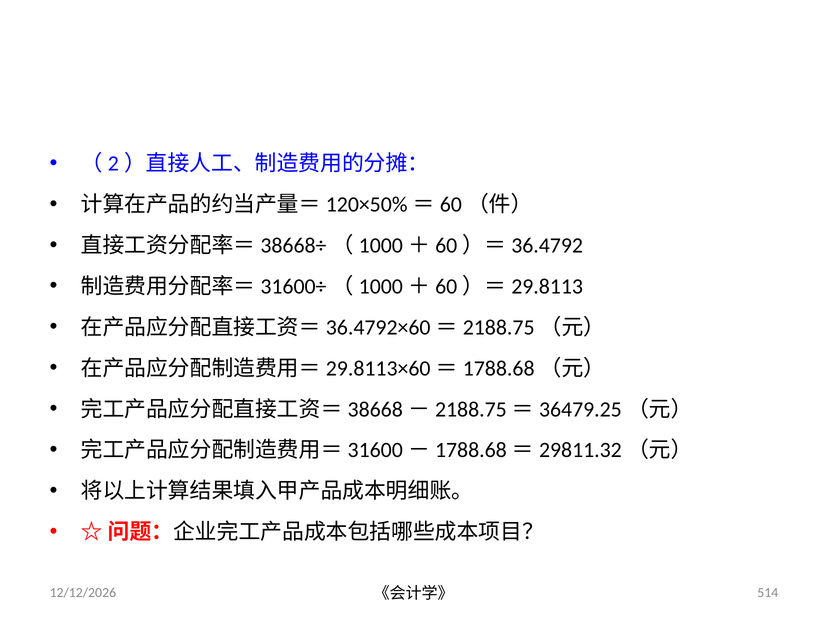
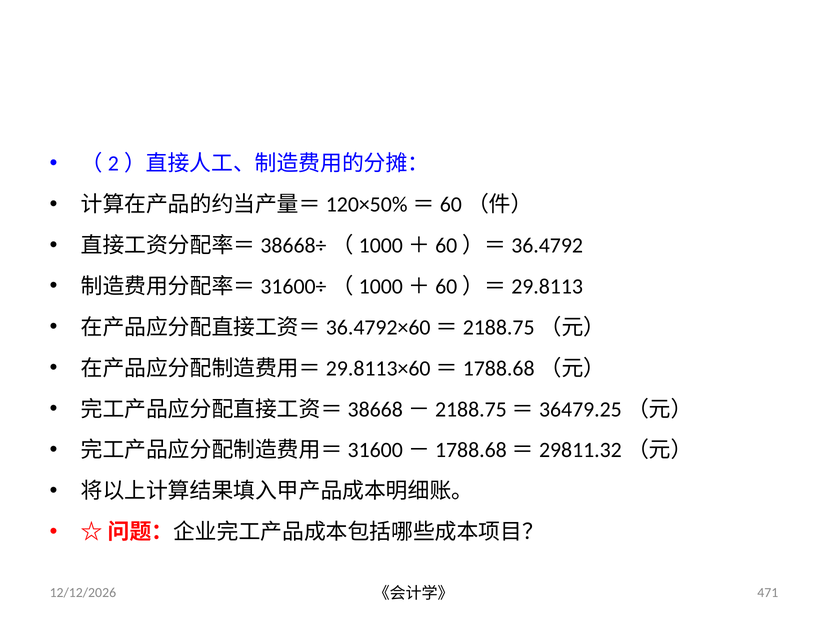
514: 514 -> 471
